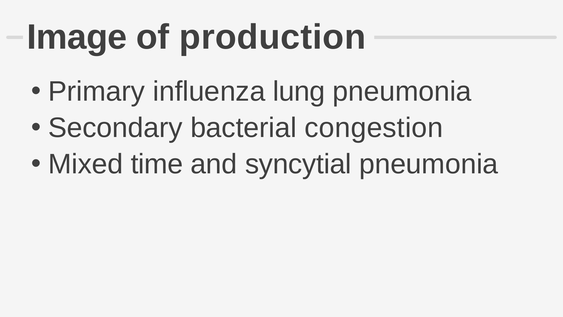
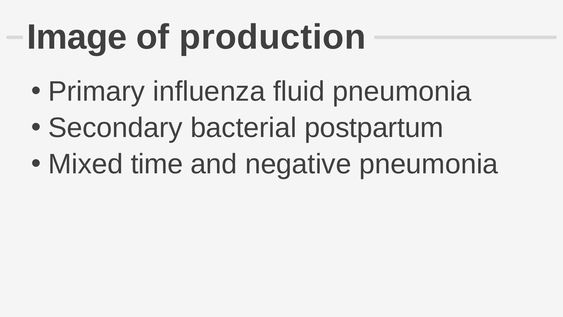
lung: lung -> fluid
congestion: congestion -> postpartum
syncytial: syncytial -> negative
